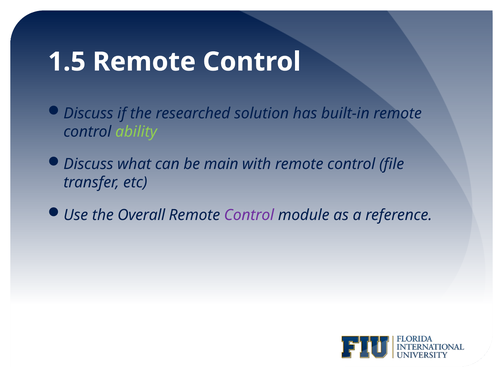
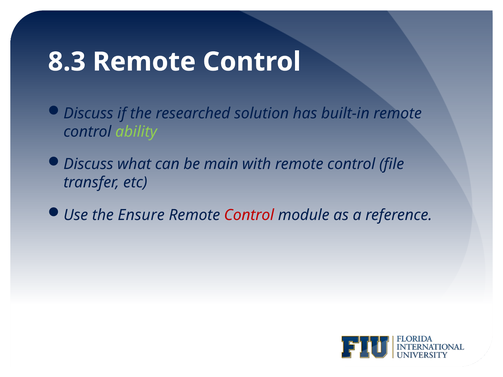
1.5: 1.5 -> 8.3
Overall: Overall -> Ensure
Control at (249, 215) colour: purple -> red
